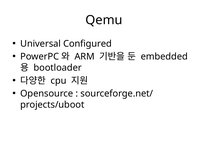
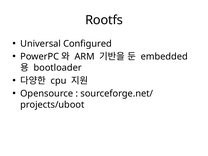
Qemu: Qemu -> Rootfs
